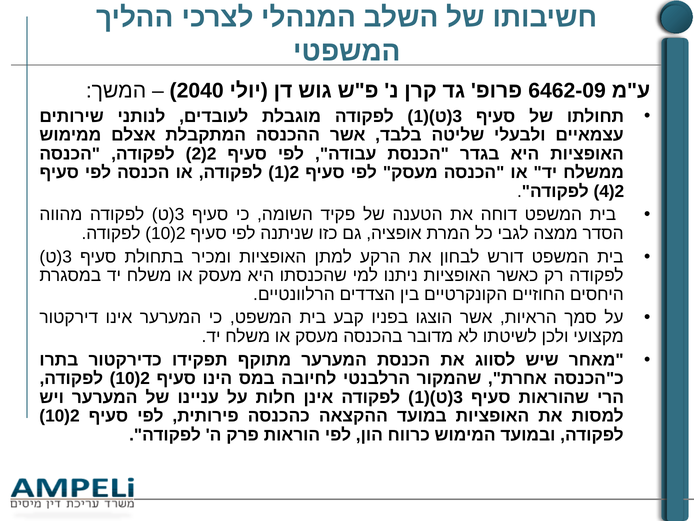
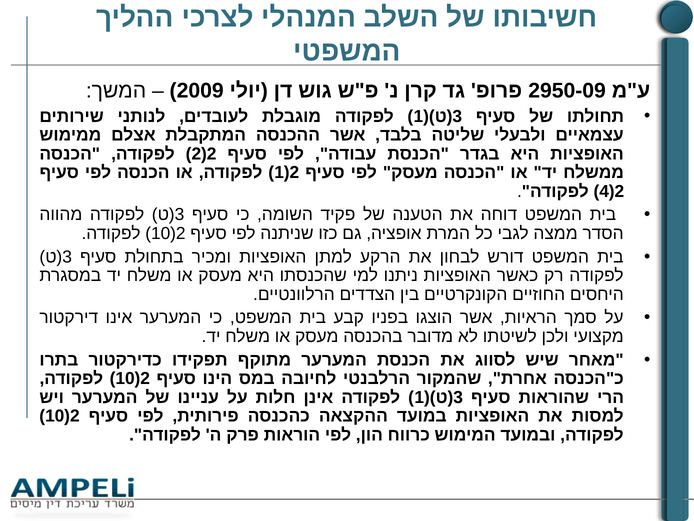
2040: 2040 -> 2009
6462-09: 6462-09 -> 2950-09
